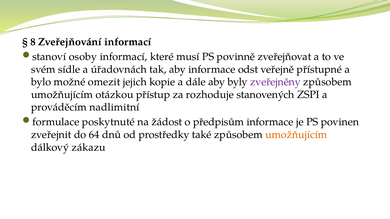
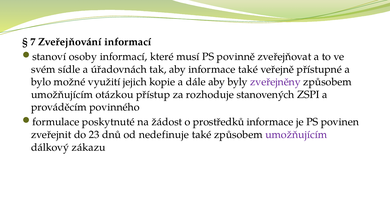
8: 8 -> 7
informace odst: odst -> také
omezit: omezit -> využití
nadlimitní: nadlimitní -> povinného
předpisům: předpisům -> prostředků
64: 64 -> 23
prostředky: prostředky -> nedefinuje
umožňujícím at (296, 135) colour: orange -> purple
